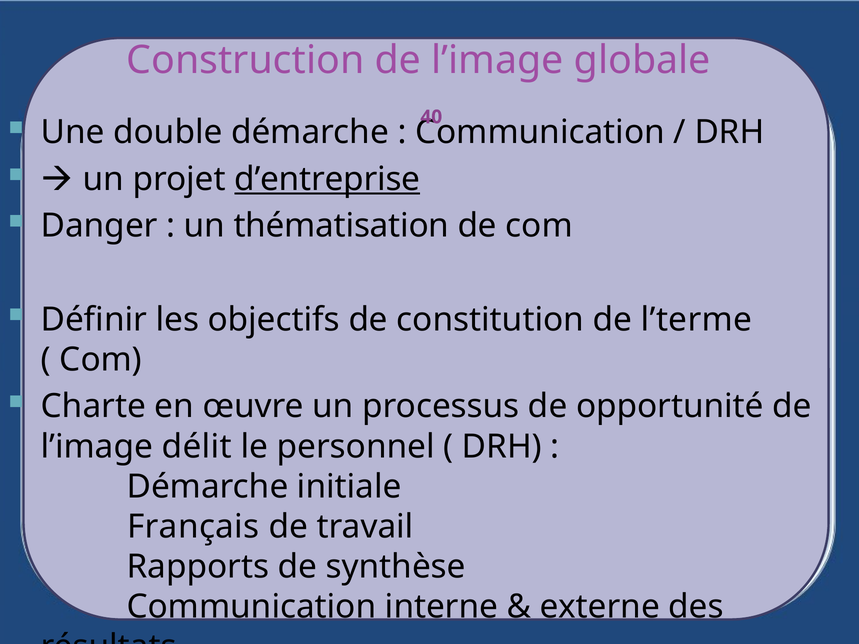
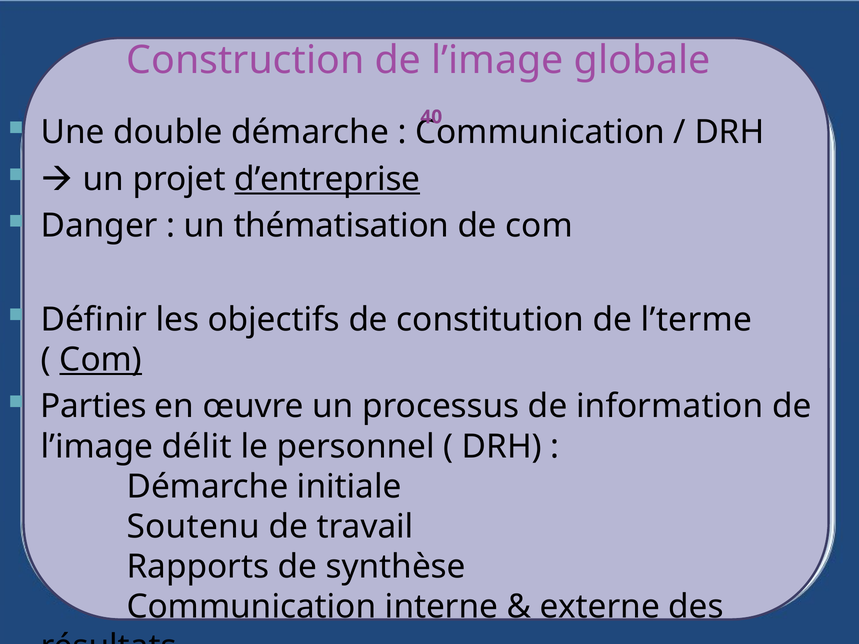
Com at (101, 360) underline: none -> present
Charte: Charte -> Parties
opportunité: opportunité -> information
Français: Français -> Soutenu
